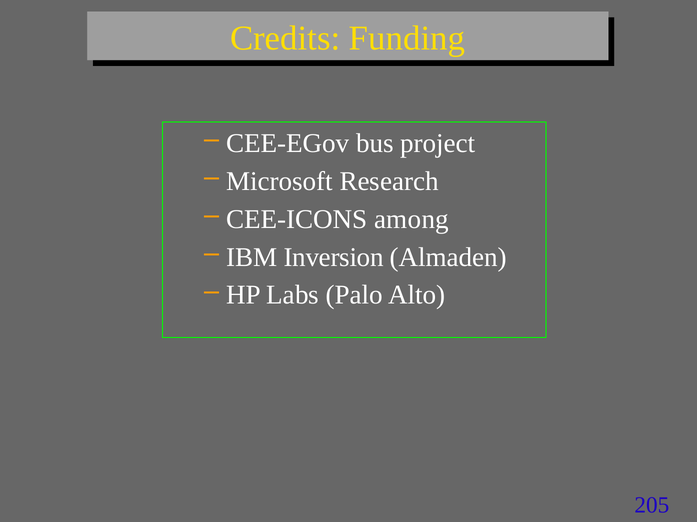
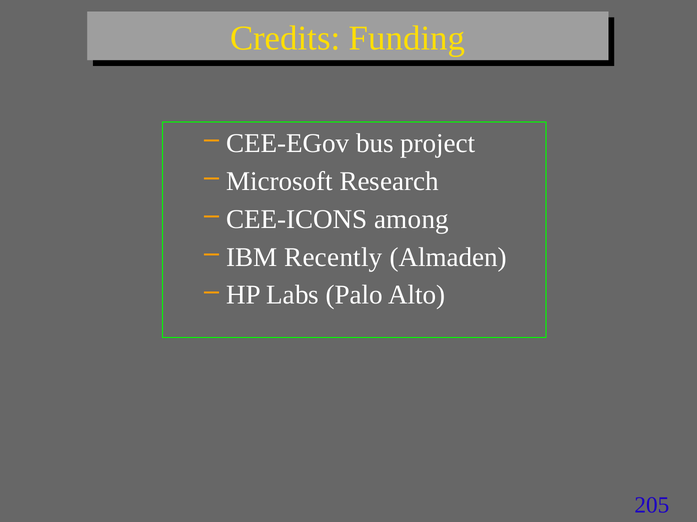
Inversion: Inversion -> Recently
